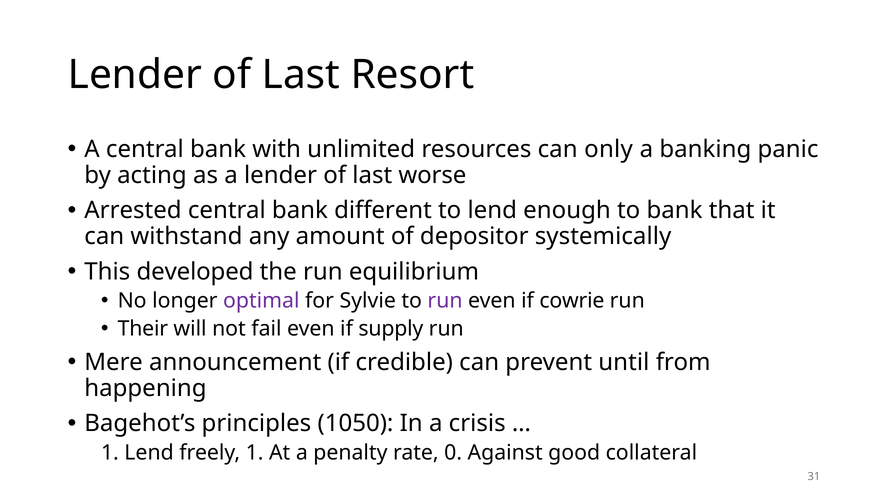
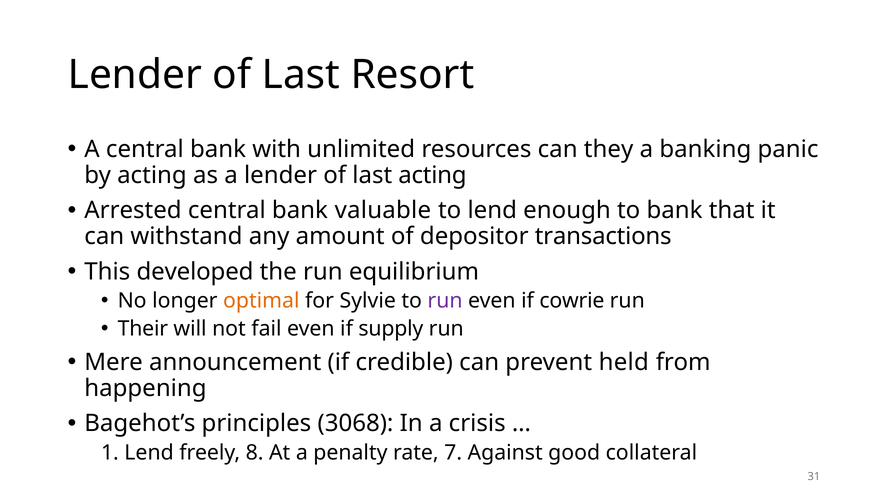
only: only -> they
last worse: worse -> acting
different: different -> valuable
systemically: systemically -> transactions
optimal colour: purple -> orange
until: until -> held
1050: 1050 -> 3068
freely 1: 1 -> 8
0: 0 -> 7
